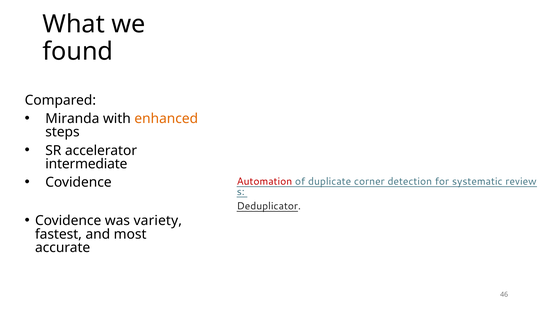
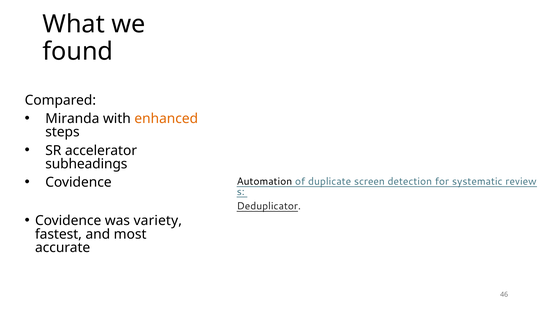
intermediate: intermediate -> subheadings
Automation colour: red -> black
corner: corner -> screen
